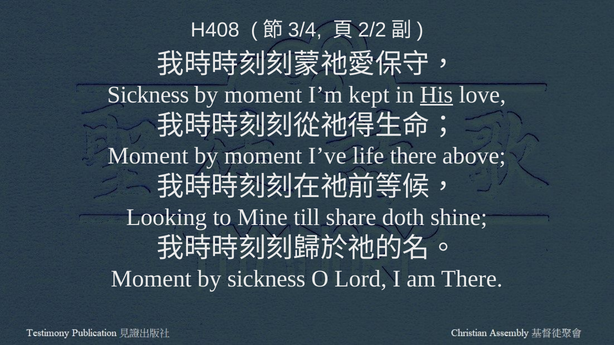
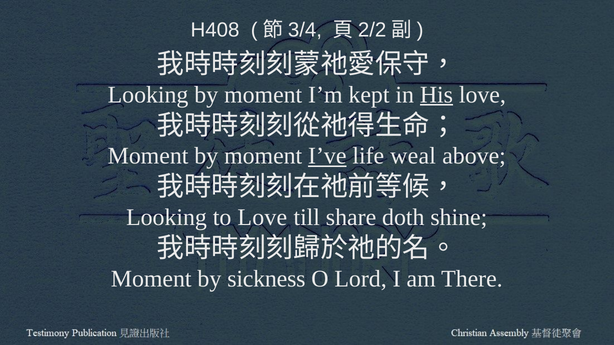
Sickness at (148, 95): Sickness -> Looking
I’ve underline: none -> present
life there: there -> weal
to Mine: Mine -> Love
